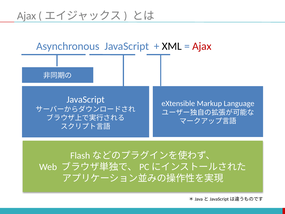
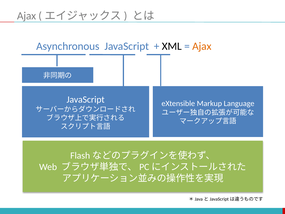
Ajax at (202, 46) colour: red -> orange
